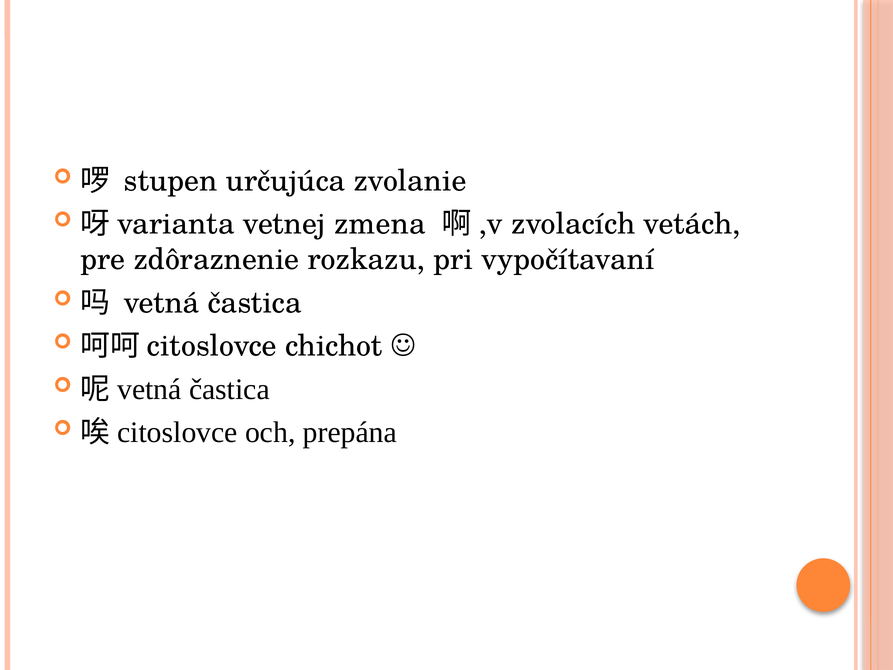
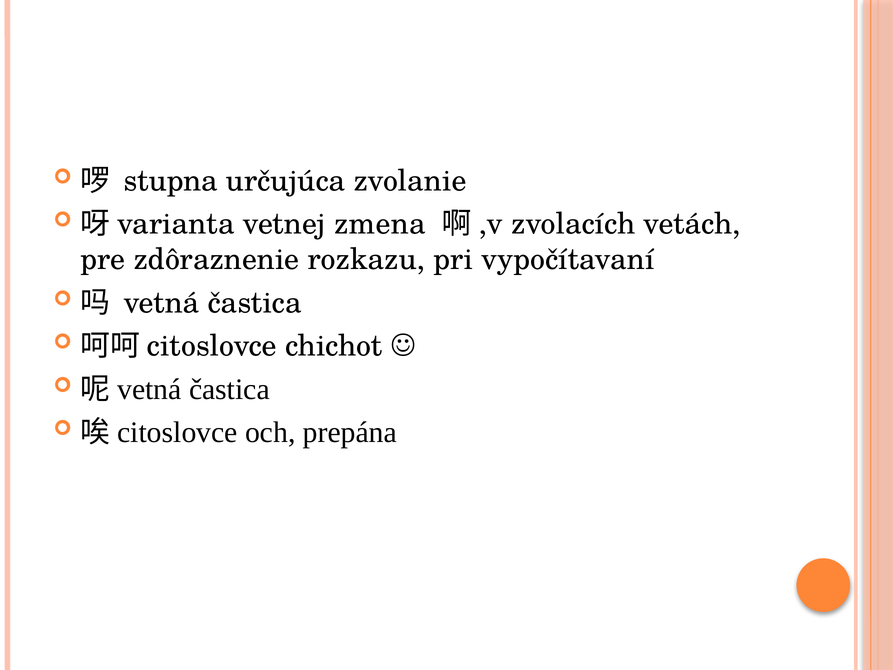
stupen: stupen -> stupna
